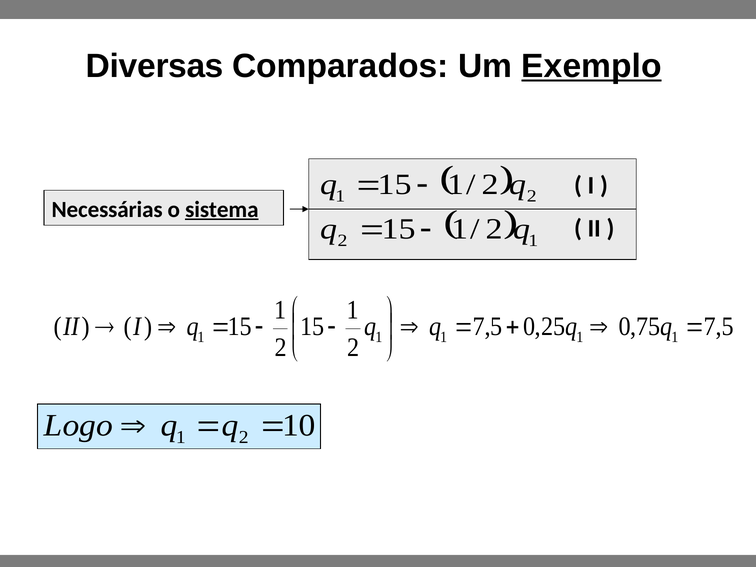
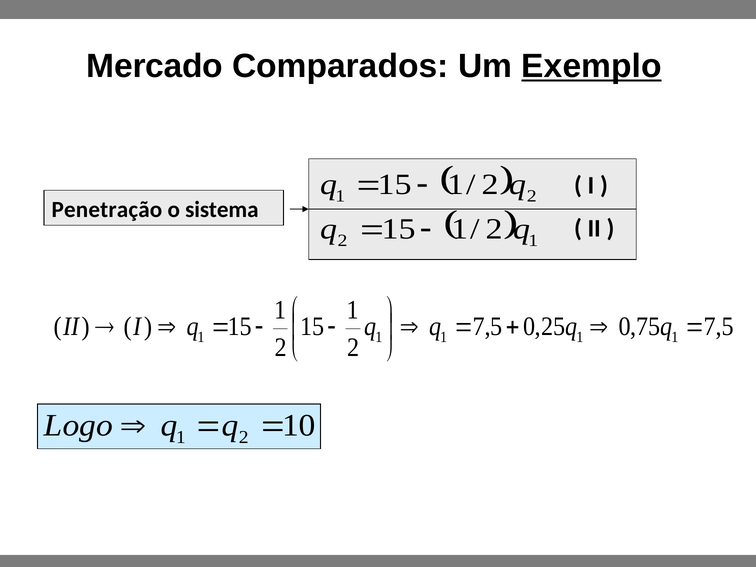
Diversas: Diversas -> Mercado
Necessárias: Necessárias -> Penetração
sistema underline: present -> none
